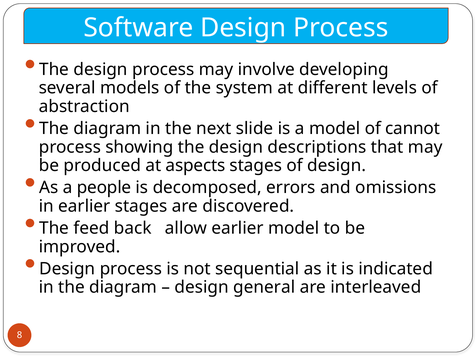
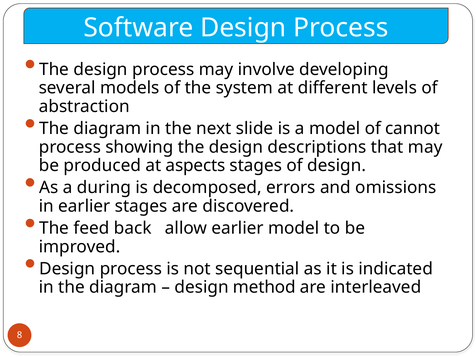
people: people -> during
general: general -> method
